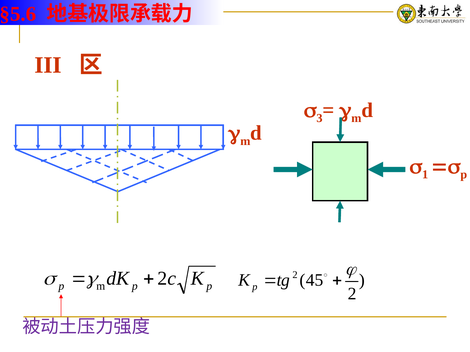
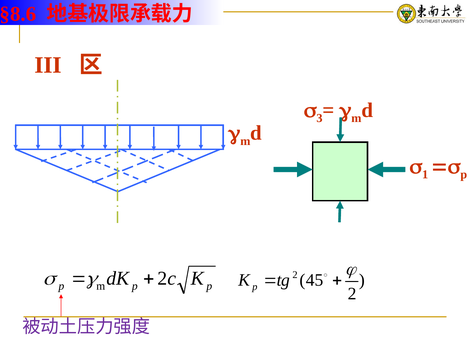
§5.6: §5.6 -> §8.6
